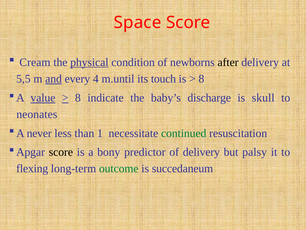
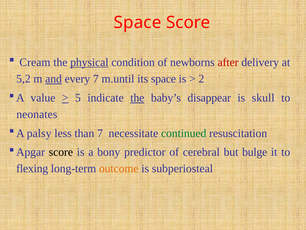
after colour: black -> red
5,5: 5,5 -> 5,2
every 4: 4 -> 7
its touch: touch -> space
8 at (201, 79): 8 -> 2
value underline: present -> none
8 at (78, 98): 8 -> 5
the at (137, 98) underline: none -> present
discharge: discharge -> disappear
never: never -> palsy
than 1: 1 -> 7
of delivery: delivery -> cerebral
palsy: palsy -> bulge
outcome colour: green -> orange
succedaneum: succedaneum -> subperiosteal
